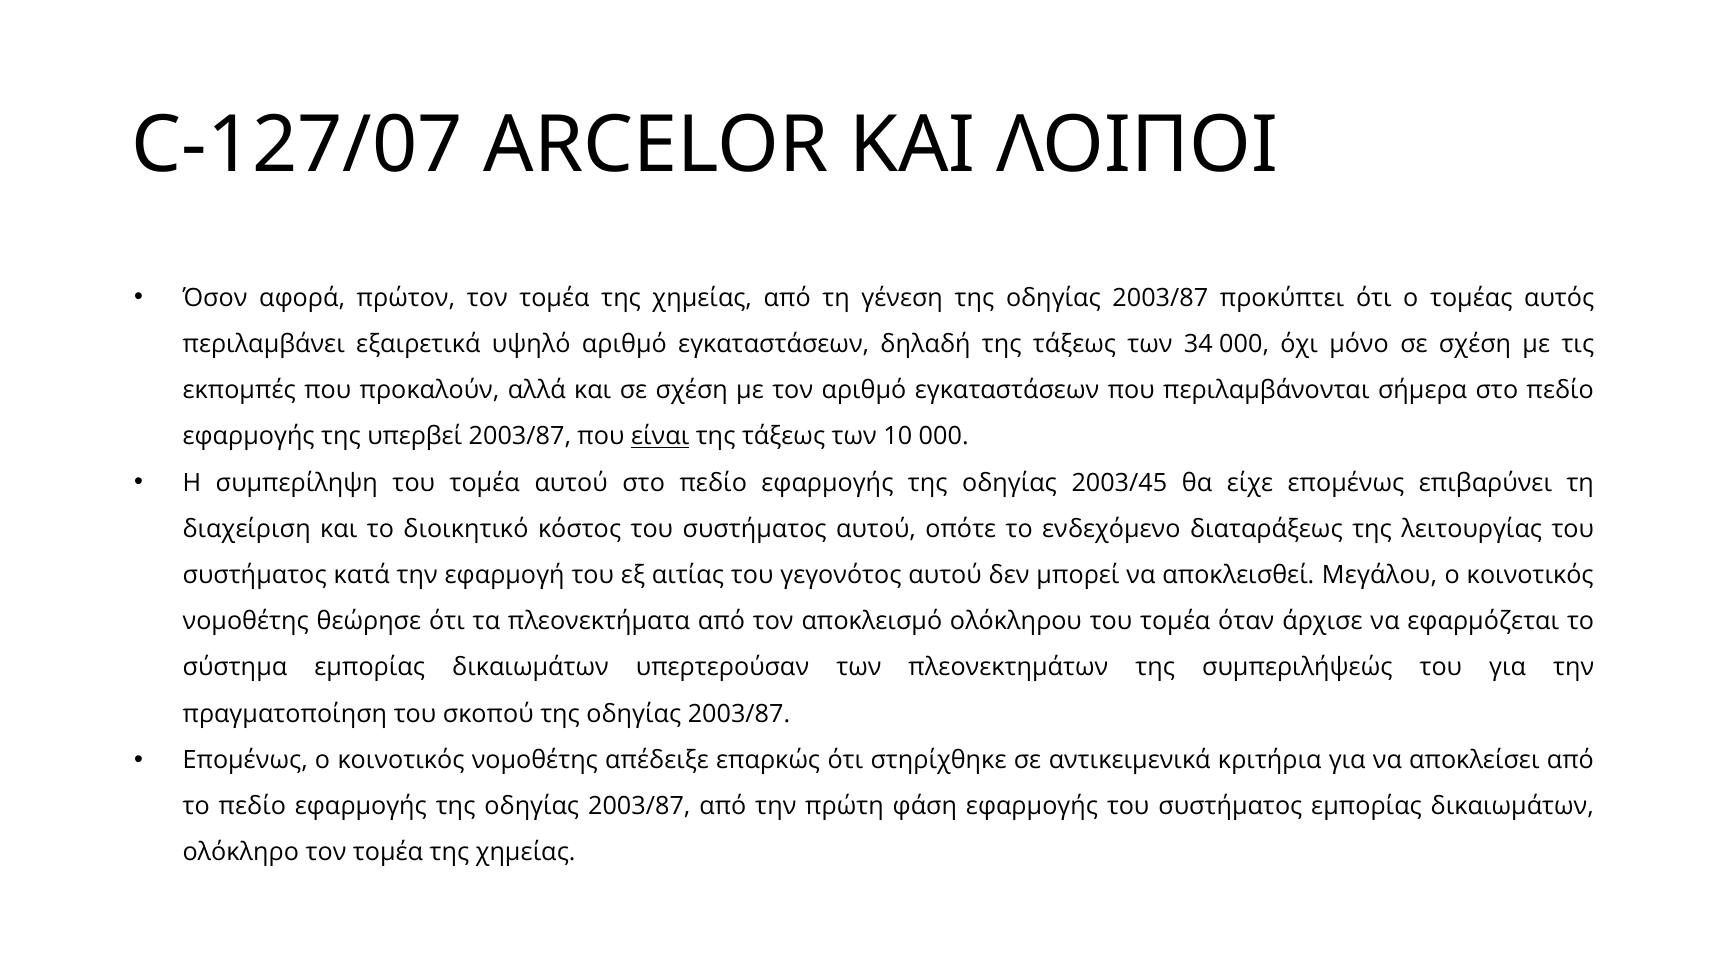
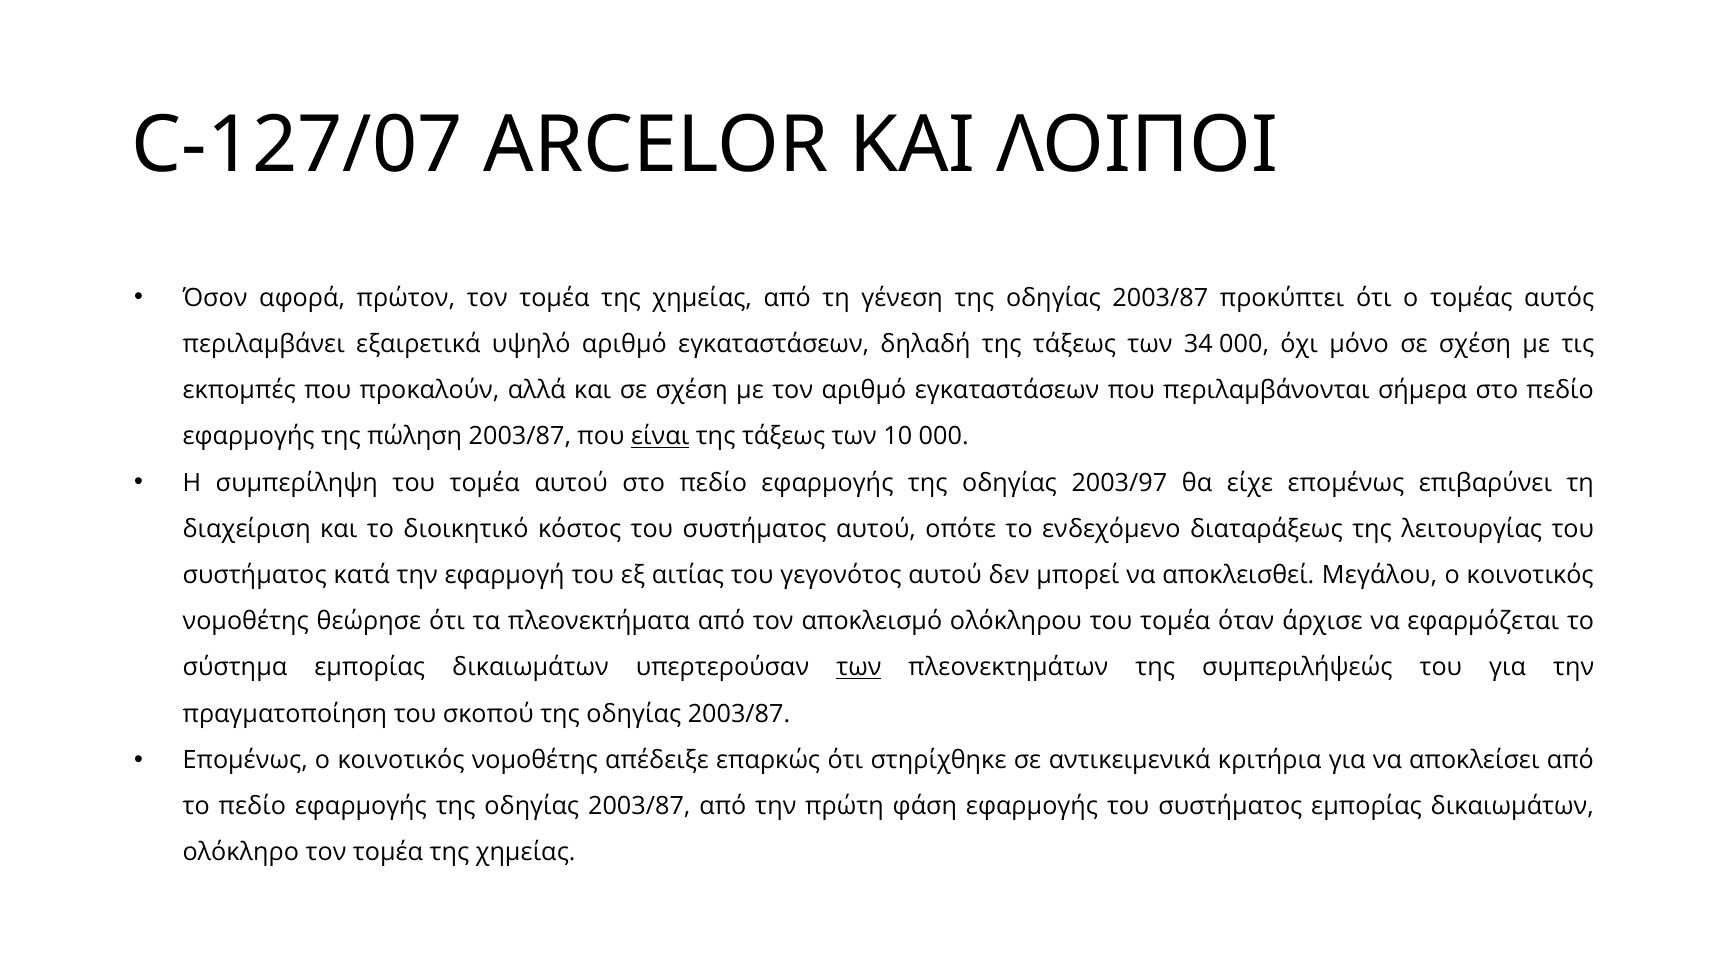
υπερβεί: υπερβεί -> πώληση
2003/45: 2003/45 -> 2003/97
των at (859, 668) underline: none -> present
